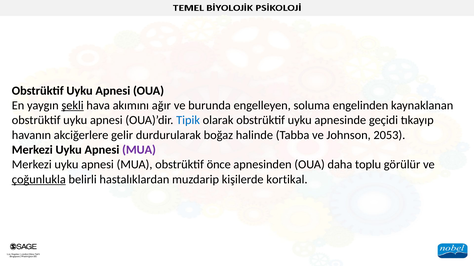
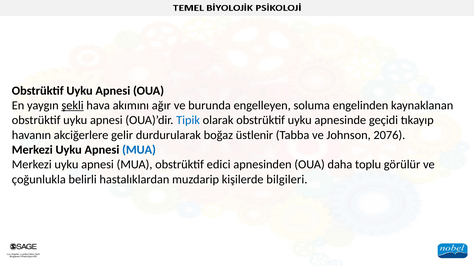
halinde: halinde -> üstlenir
2053: 2053 -> 2076
MUA at (139, 150) colour: purple -> blue
önce: önce -> edici
çoğunlukla underline: present -> none
kortikal: kortikal -> bilgileri
